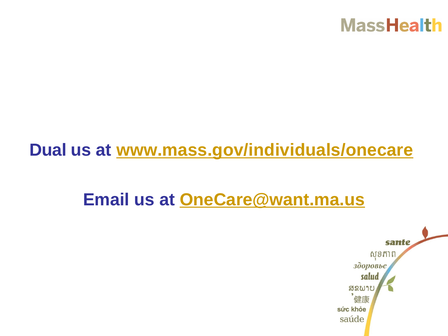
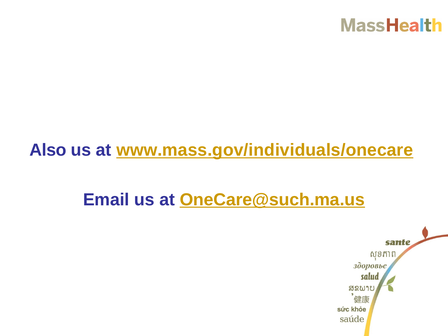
Dual: Dual -> Also
OneCare@want.ma.us: OneCare@want.ma.us -> OneCare@such.ma.us
